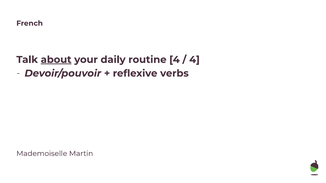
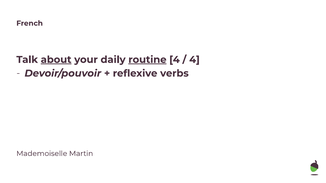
routine underline: none -> present
